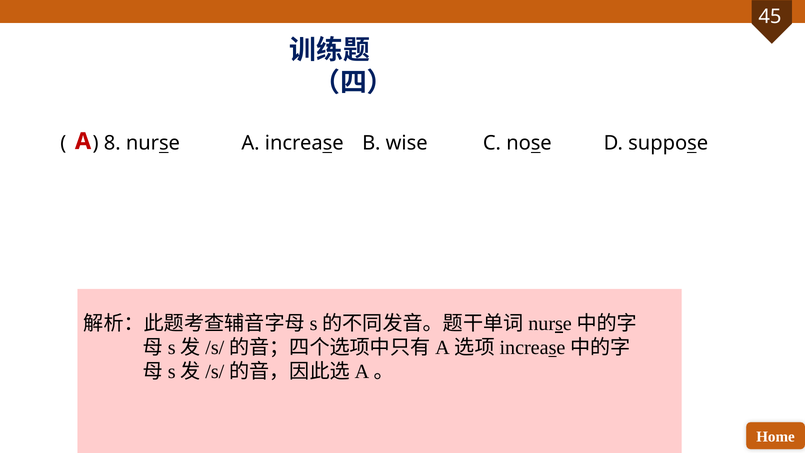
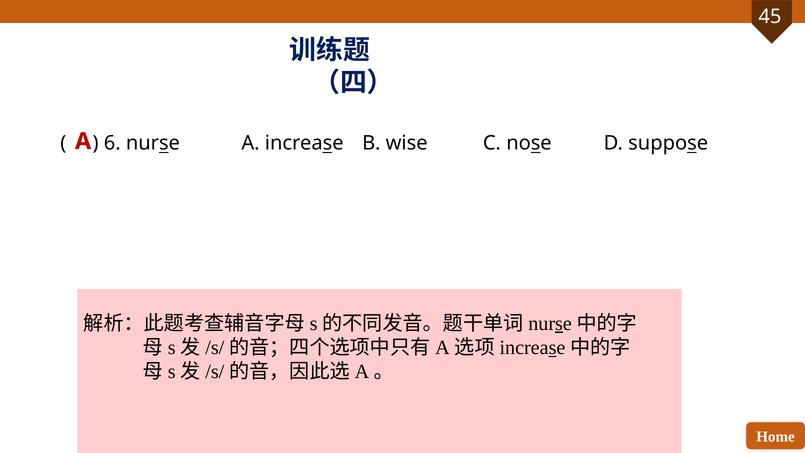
8: 8 -> 6
